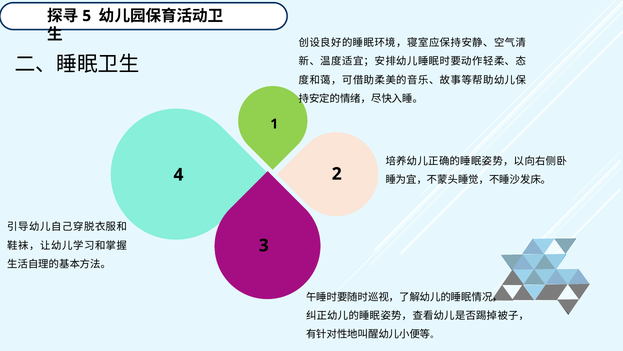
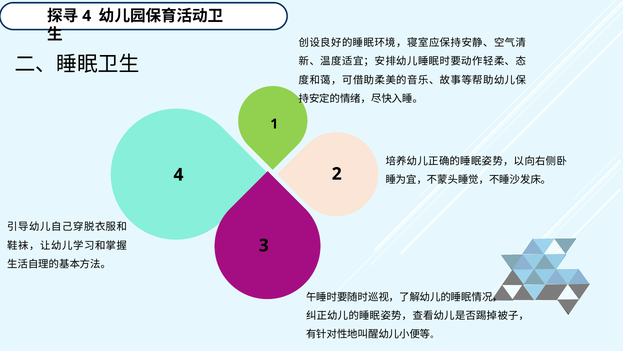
5 at (87, 16): 5 -> 4
